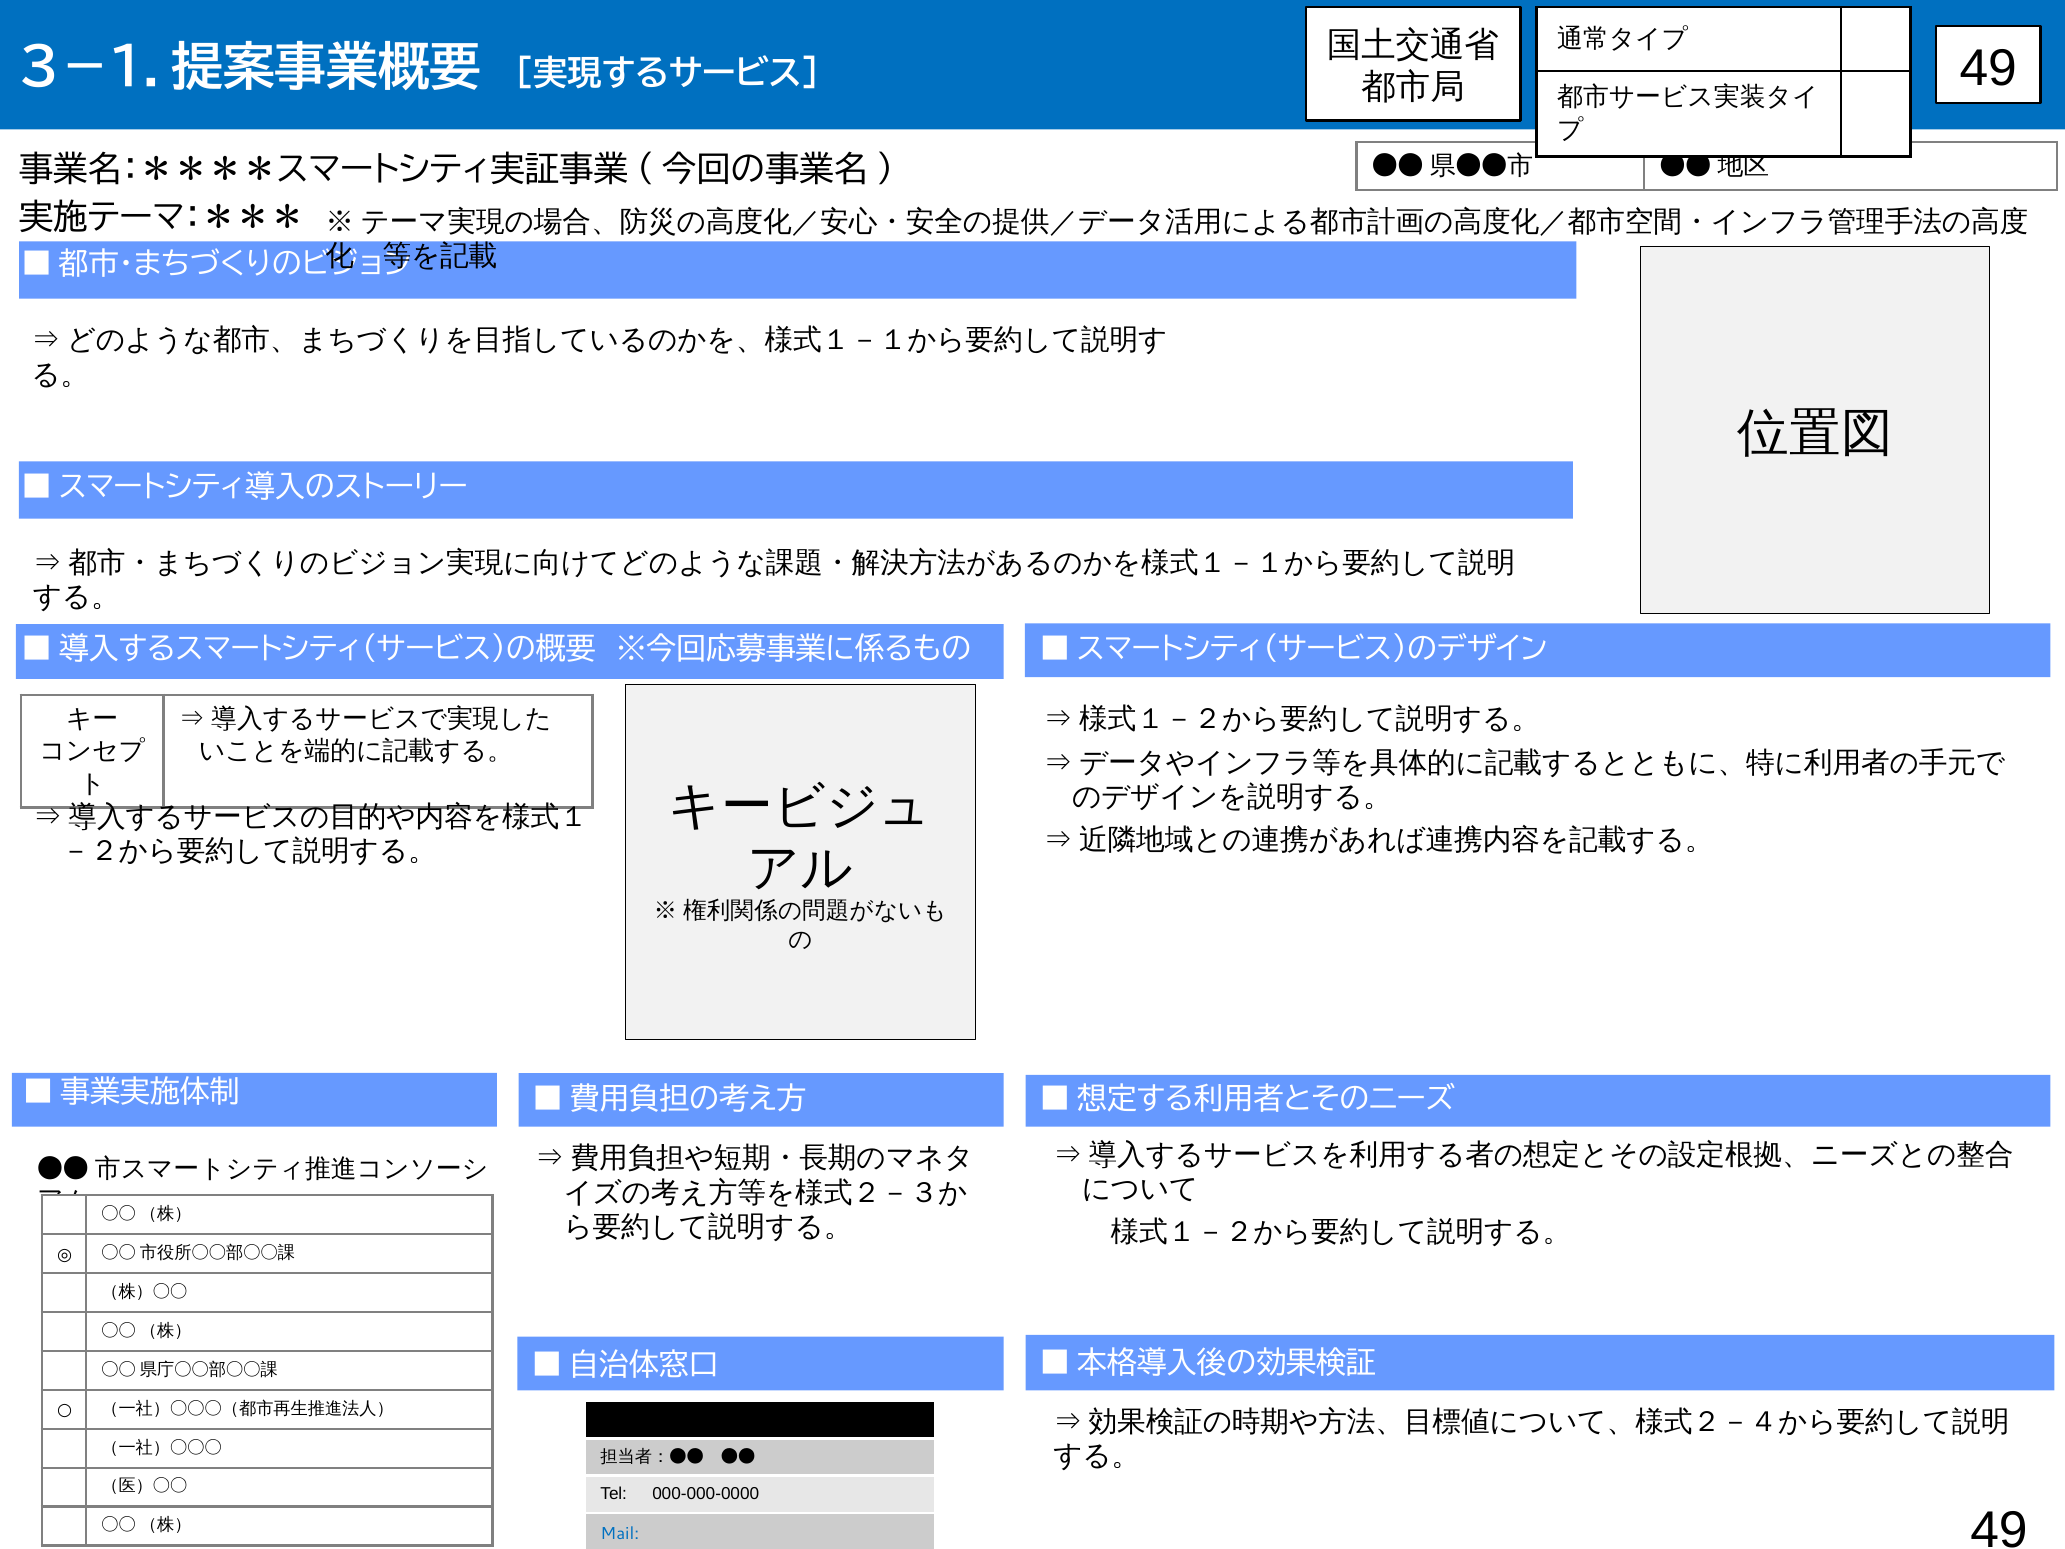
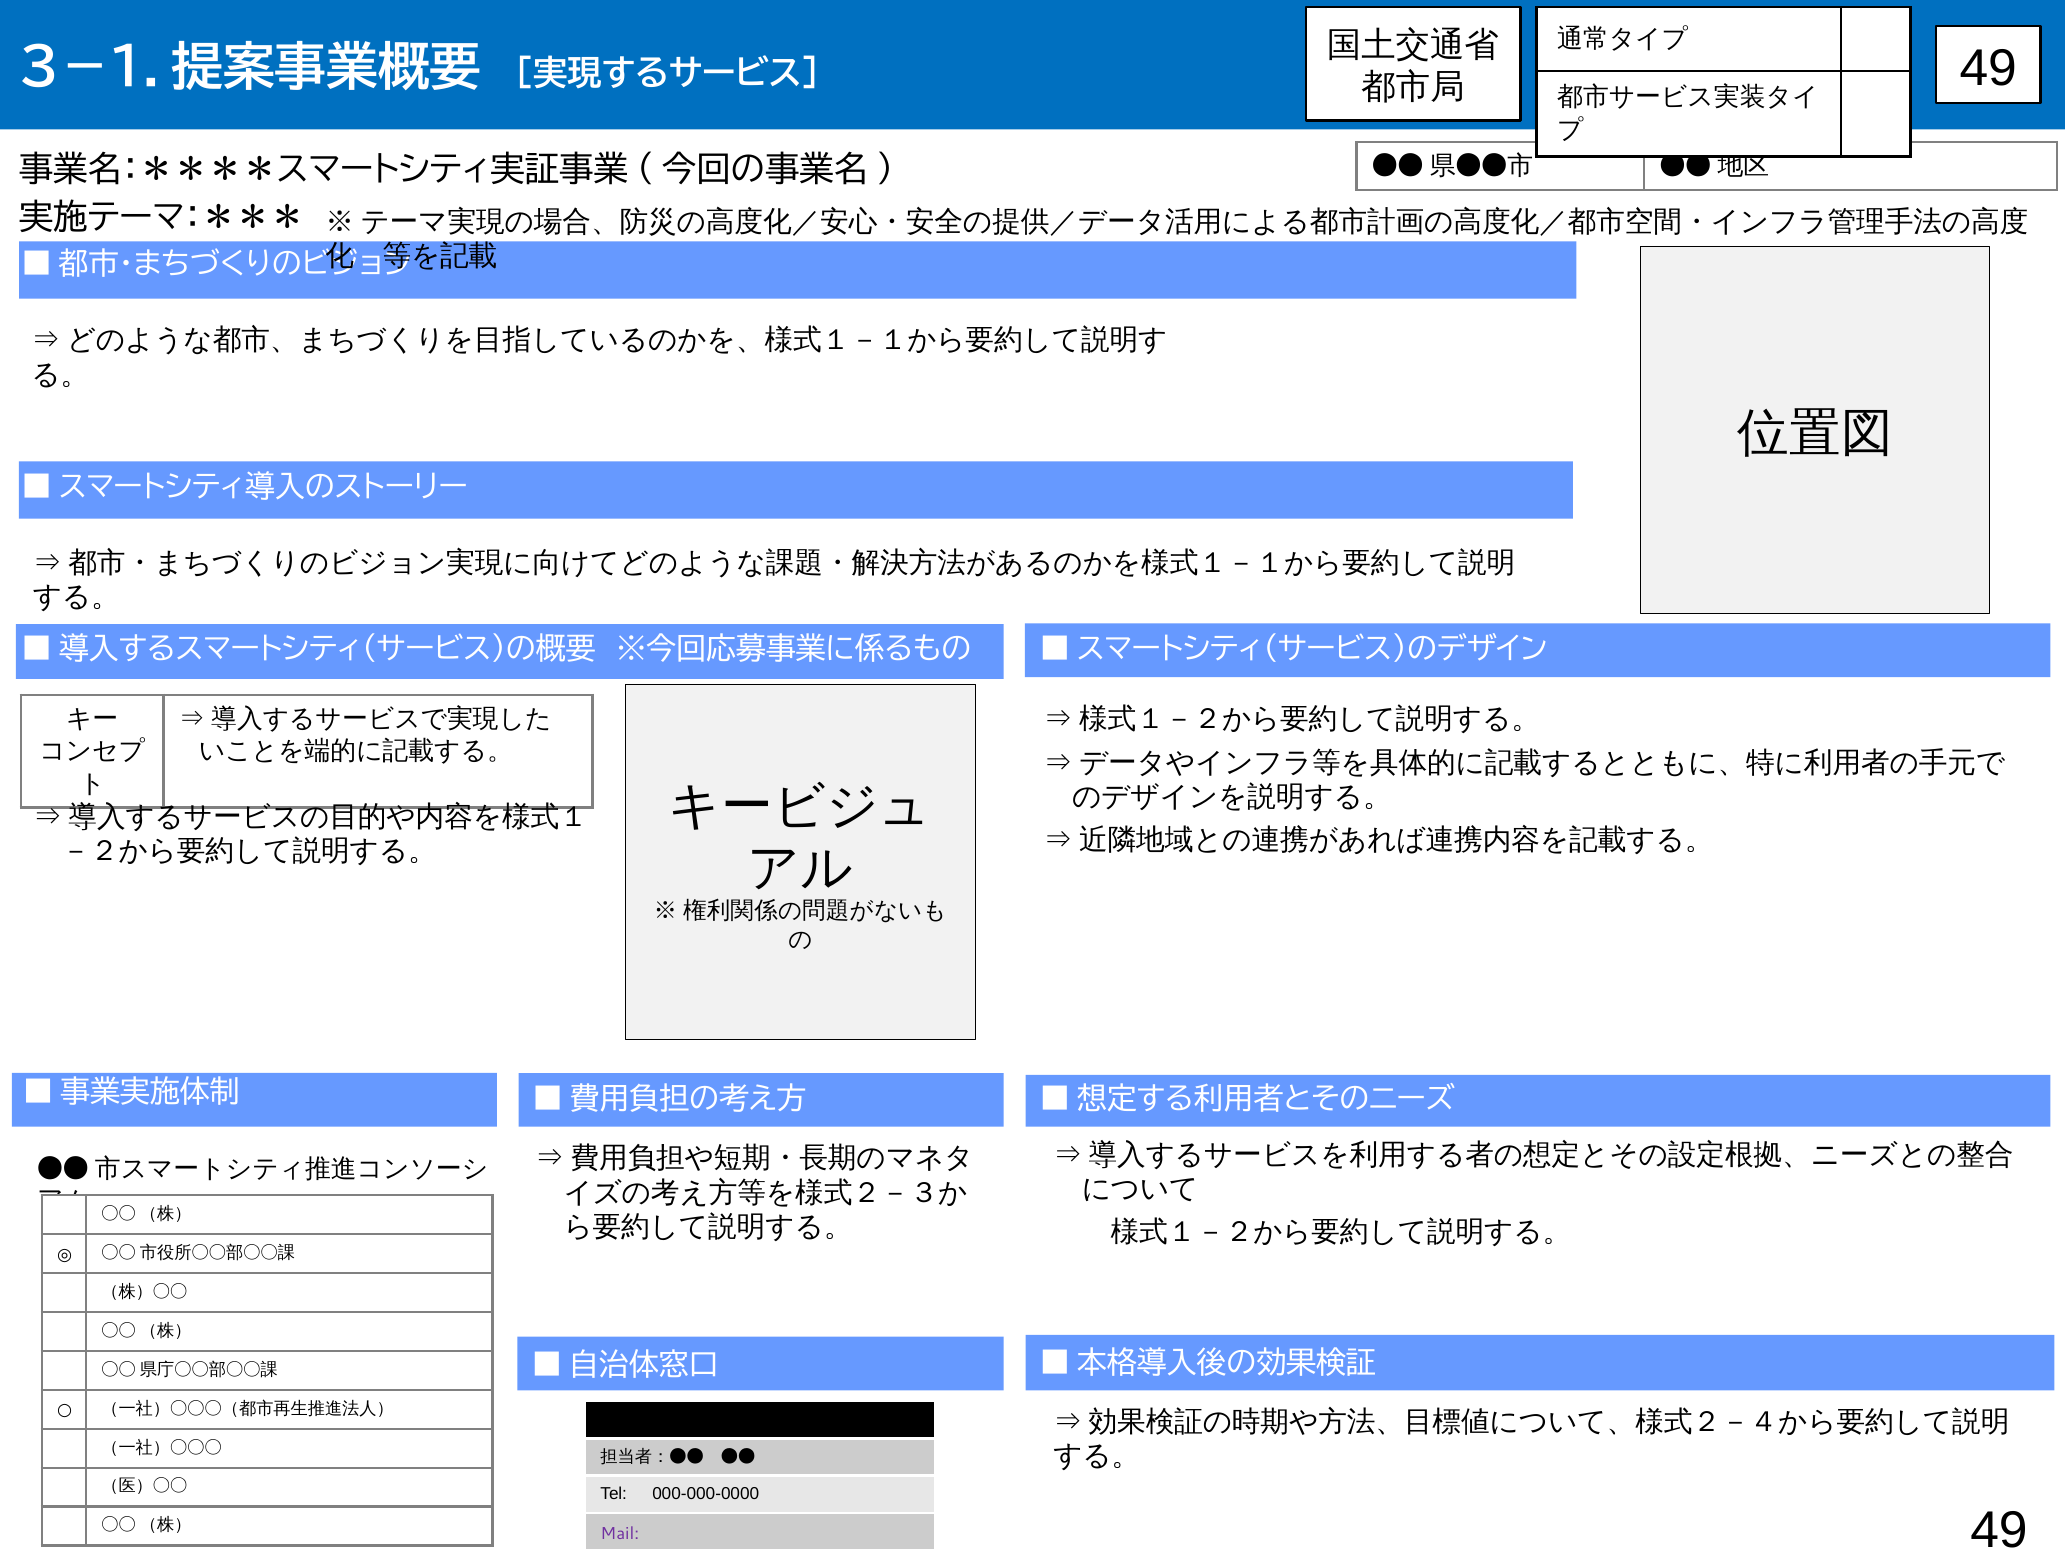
Mail colour: blue -> purple
